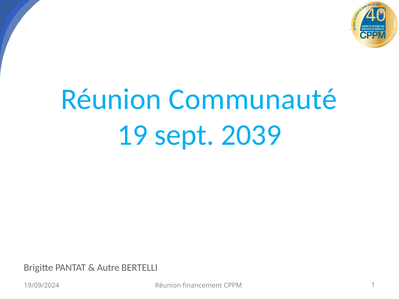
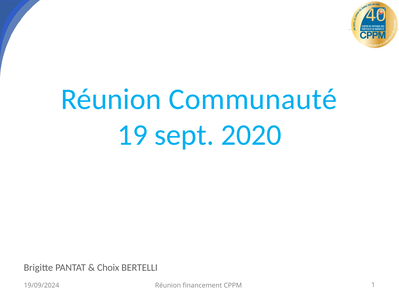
2039: 2039 -> 2020
Autre: Autre -> Choix
